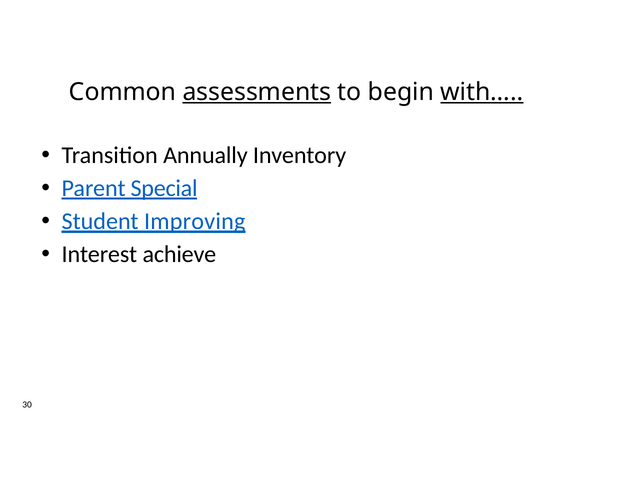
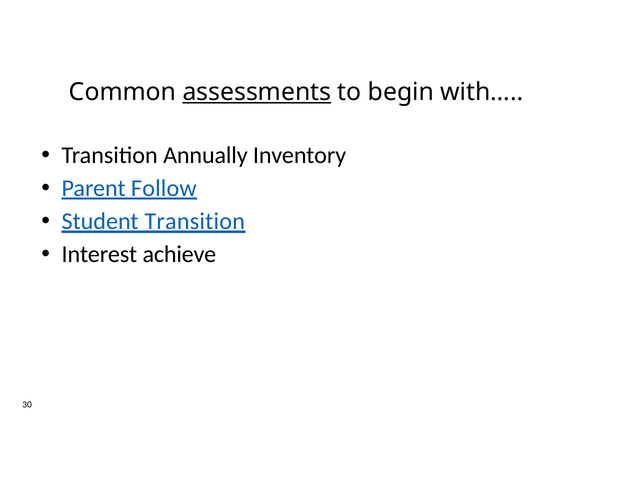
with… underline: present -> none
Special: Special -> Follow
Student Improving: Improving -> Transition
